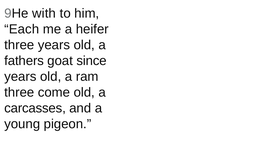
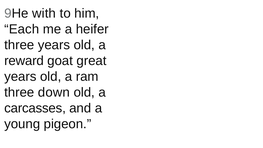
fathers: fathers -> reward
since: since -> great
come: come -> down
